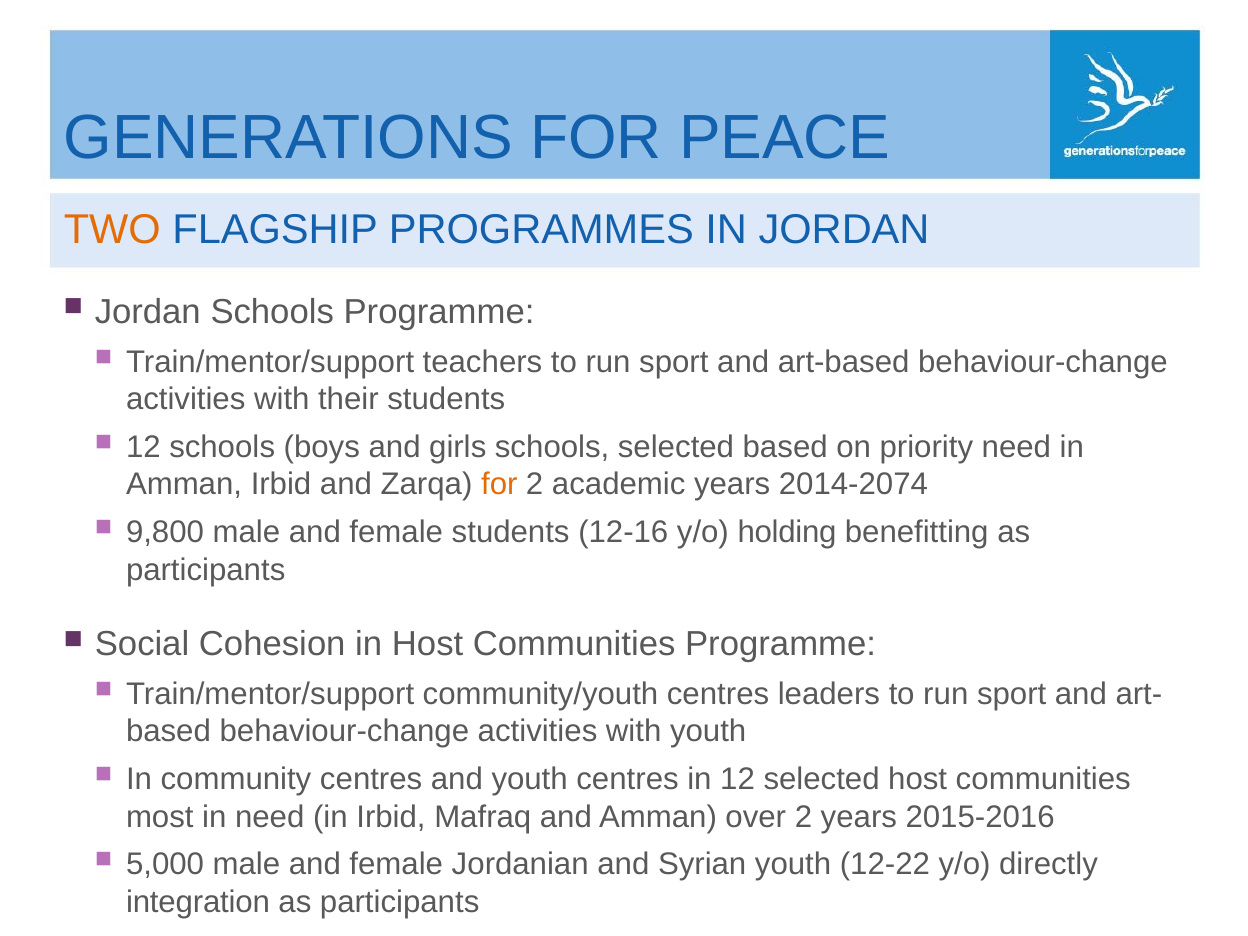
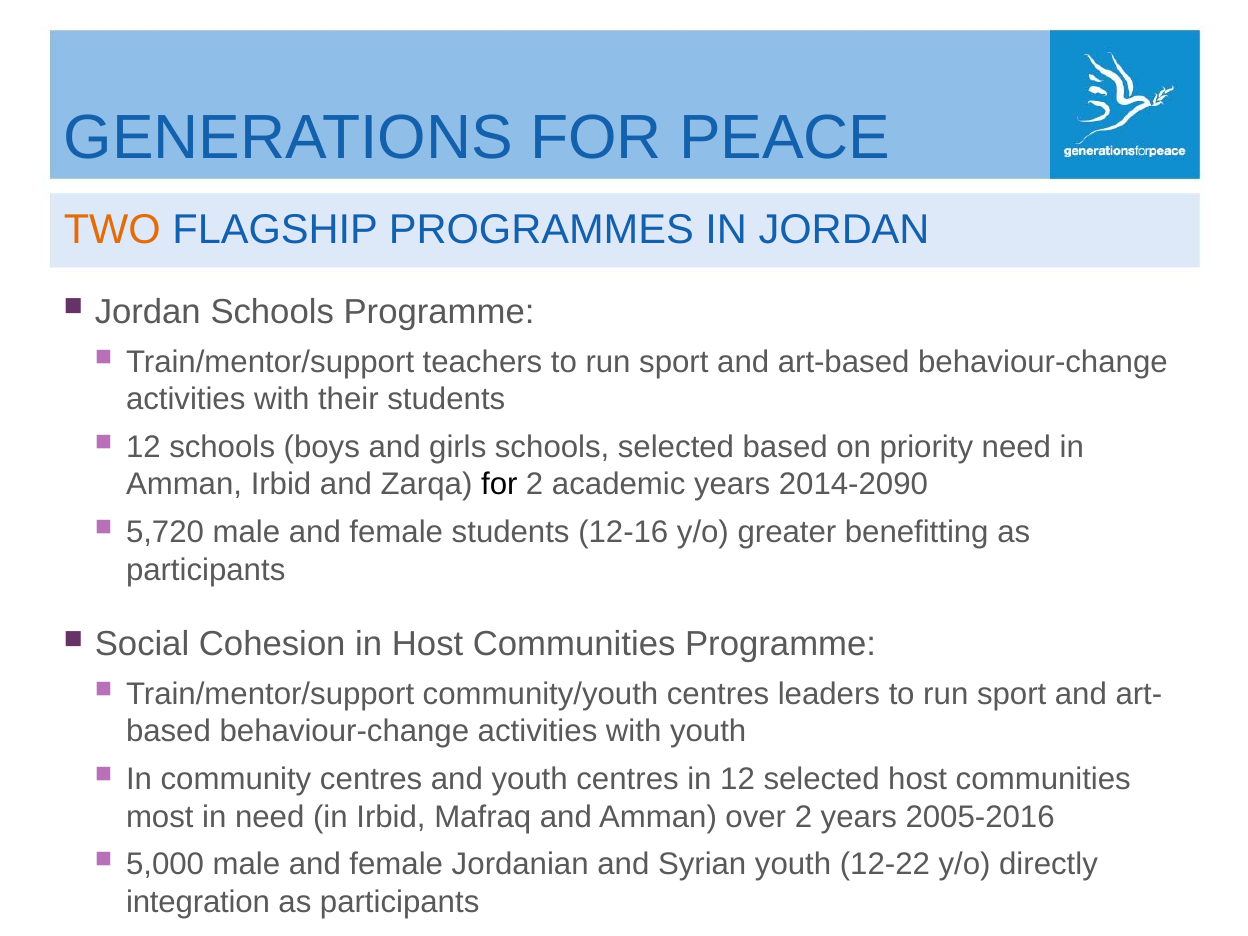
for at (499, 485) colour: orange -> black
2014-2074: 2014-2074 -> 2014-2090
9,800: 9,800 -> 5,720
holding: holding -> greater
2015-2016: 2015-2016 -> 2005-2016
